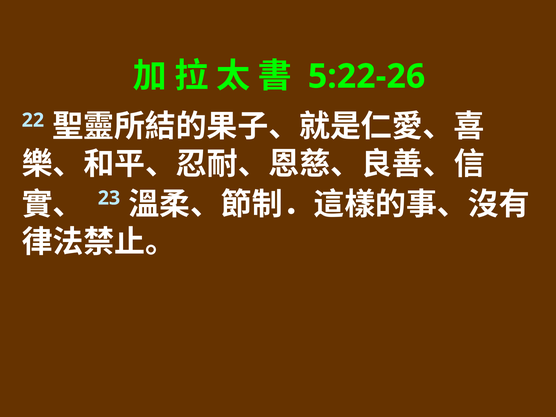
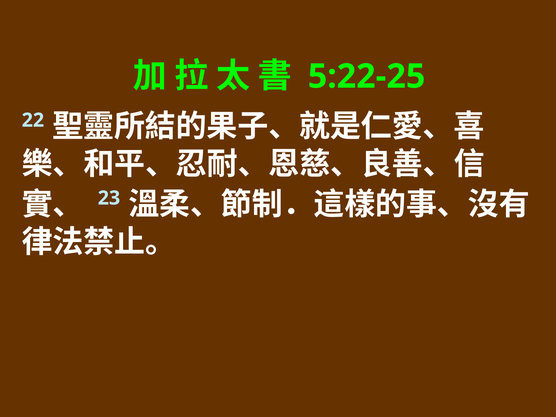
5:22-26: 5:22-26 -> 5:22-25
